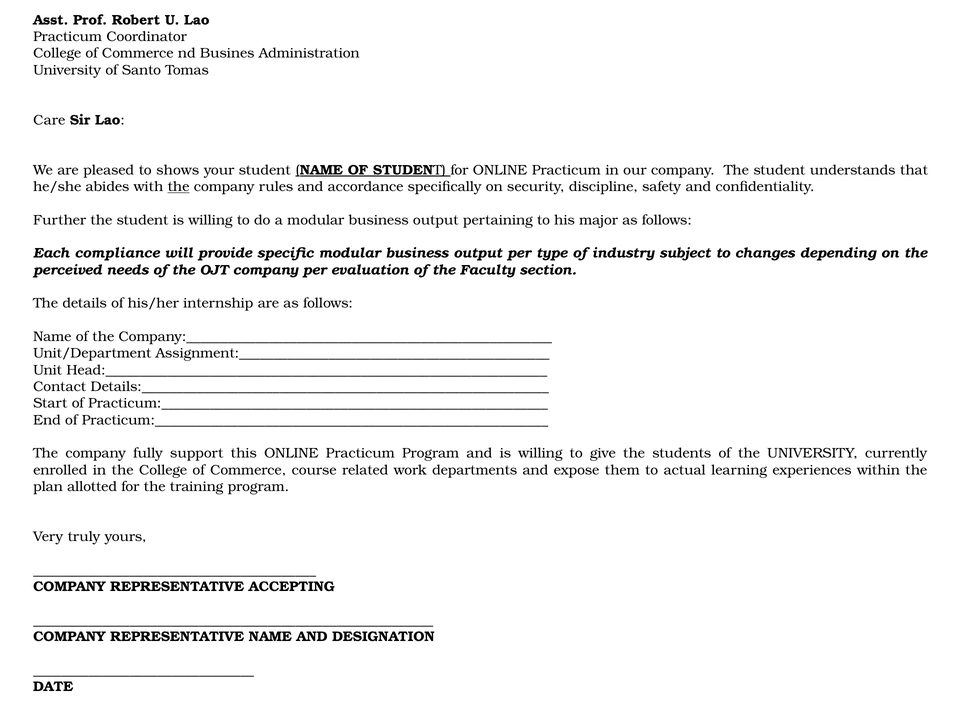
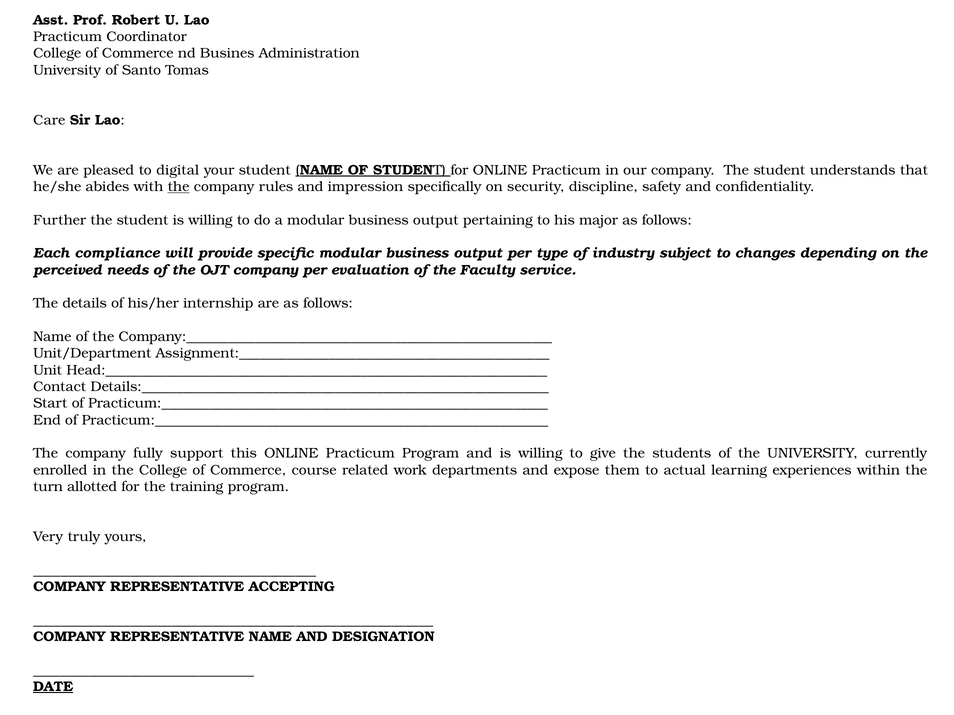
shows: shows -> digital
accordance: accordance -> impression
section: section -> service
plan: plan -> turn
DATE underline: none -> present
